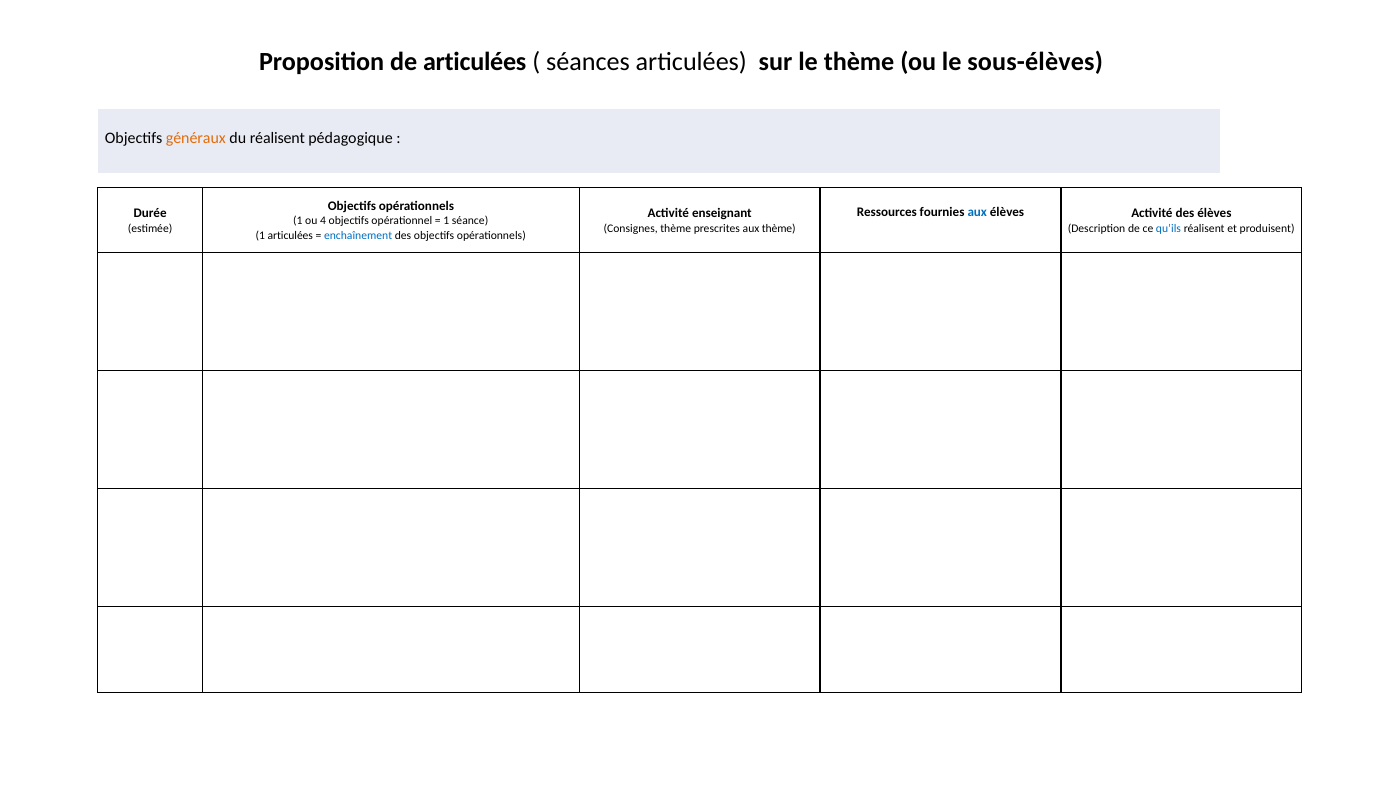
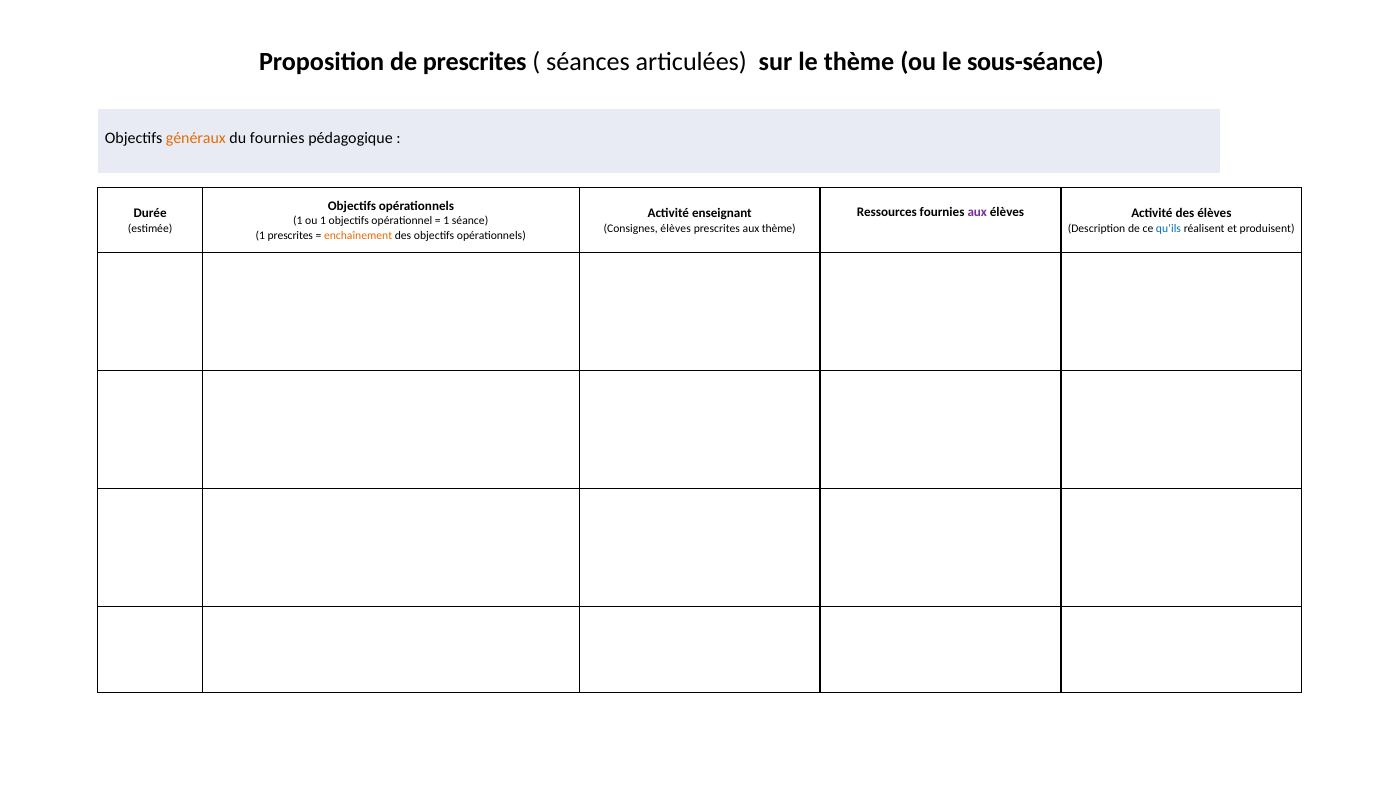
de articulées: articulées -> prescrites
sous-élèves: sous-élèves -> sous-séance
du réalisent: réalisent -> fournies
aux at (977, 212) colour: blue -> purple
ou 4: 4 -> 1
Consignes thème: thème -> élèves
1 articulées: articulées -> prescrites
enchaînement colour: blue -> orange
